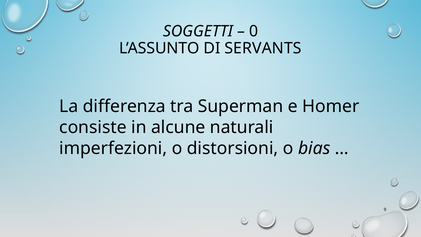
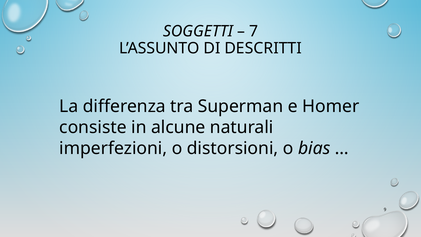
0: 0 -> 7
SERVANTS: SERVANTS -> DESCRITTI
